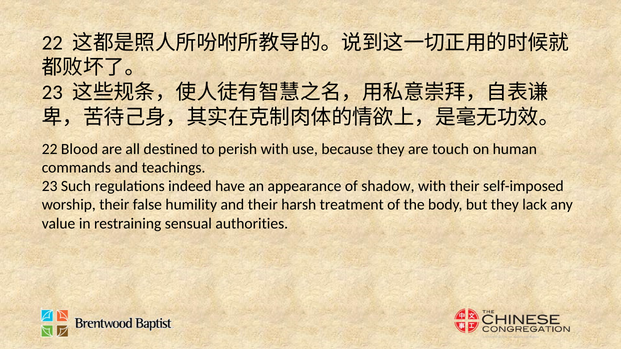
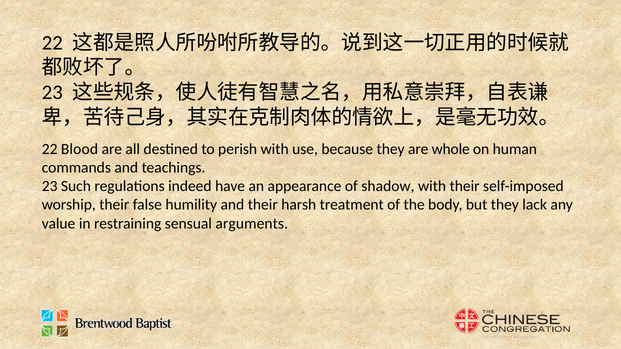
touch: touch -> whole
authorities: authorities -> arguments
